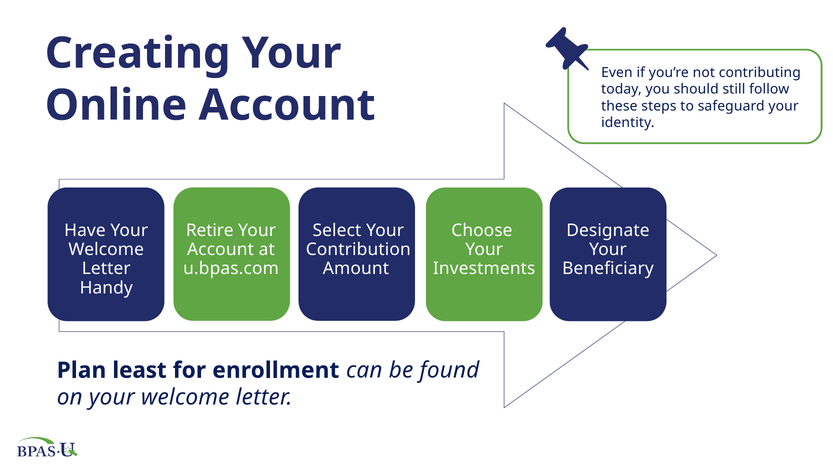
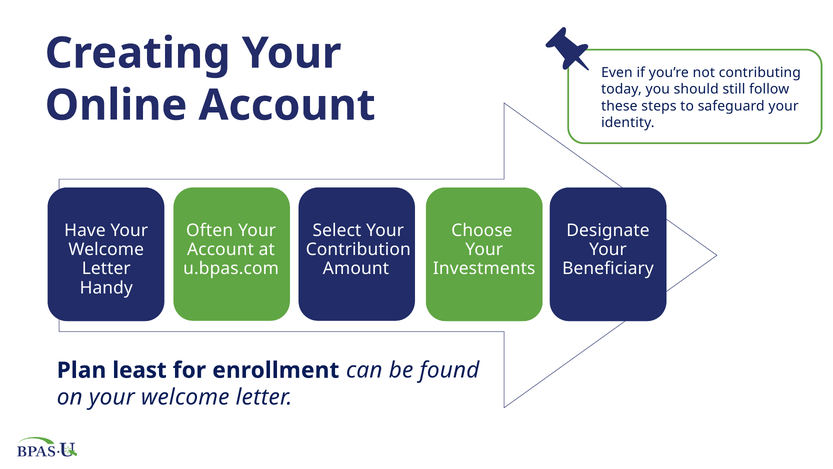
Retire: Retire -> Often
